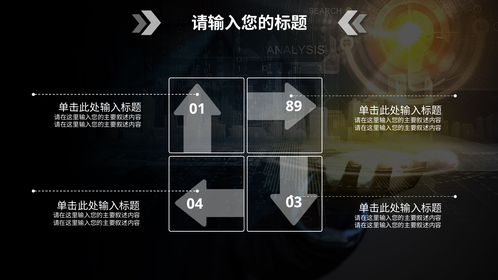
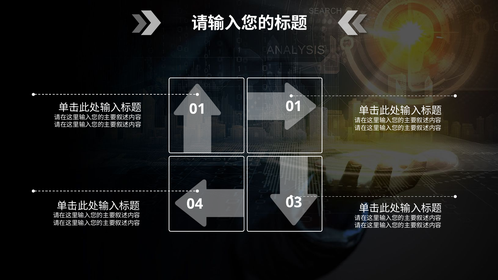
01 89: 89 -> 01
